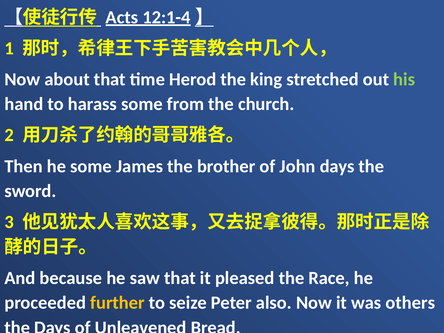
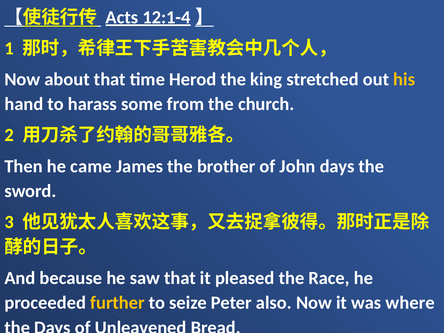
his colour: light green -> yellow
he some: some -> came
others: others -> where
